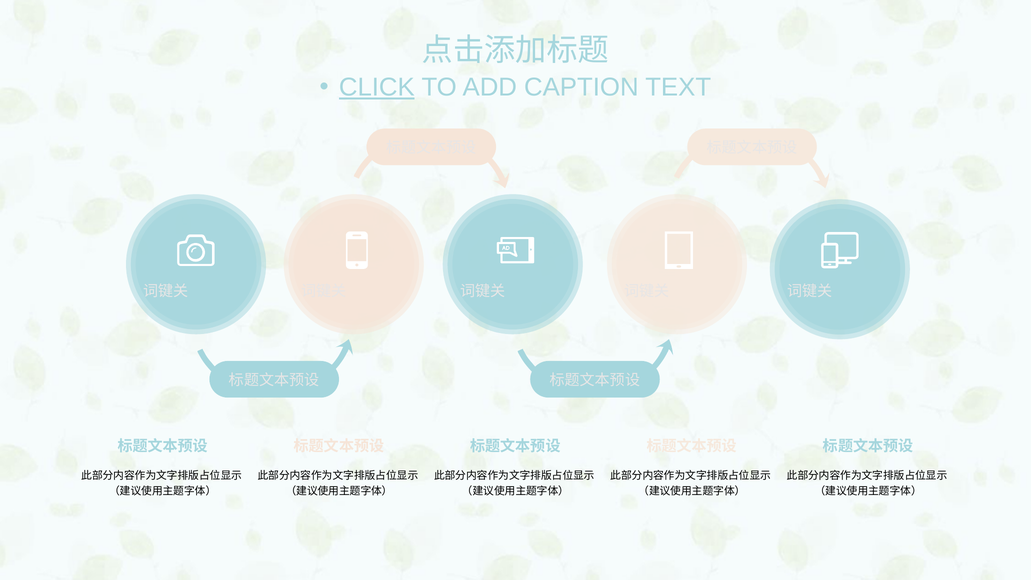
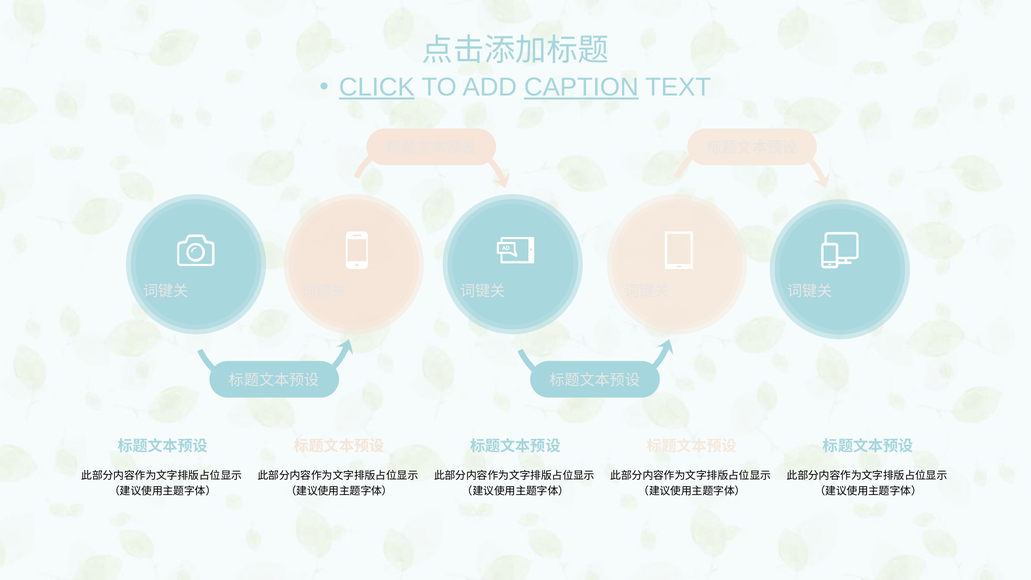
CAPTION underline: none -> present
